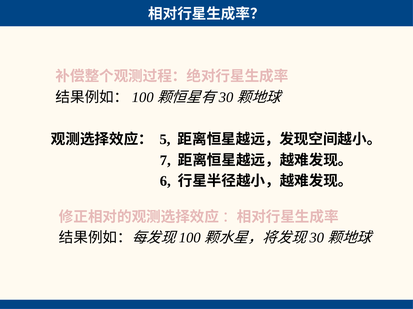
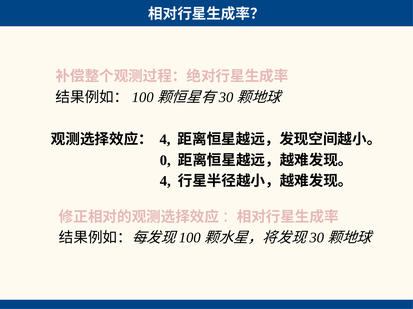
5 at (165, 140): 5 -> 4
7: 7 -> 0
6 at (165, 182): 6 -> 4
